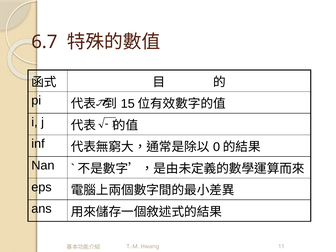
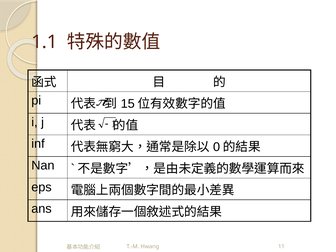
6.7: 6.7 -> 1.1
